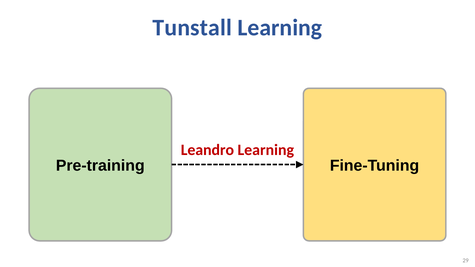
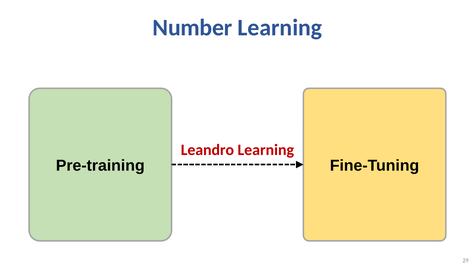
Tunstall: Tunstall -> Number
